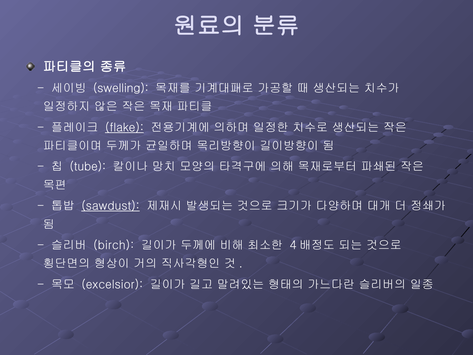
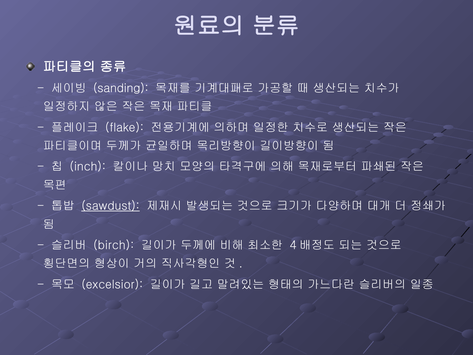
swelling: swelling -> sanding
flake underline: present -> none
tube: tube -> inch
